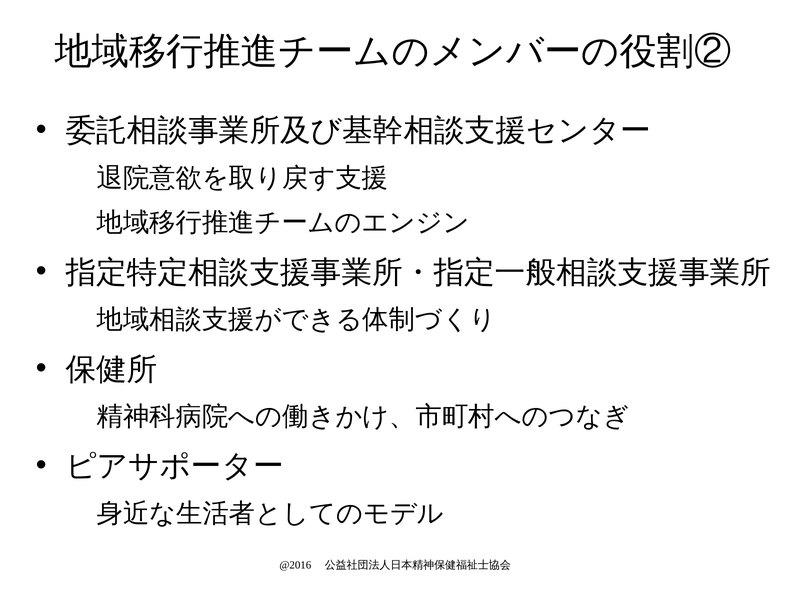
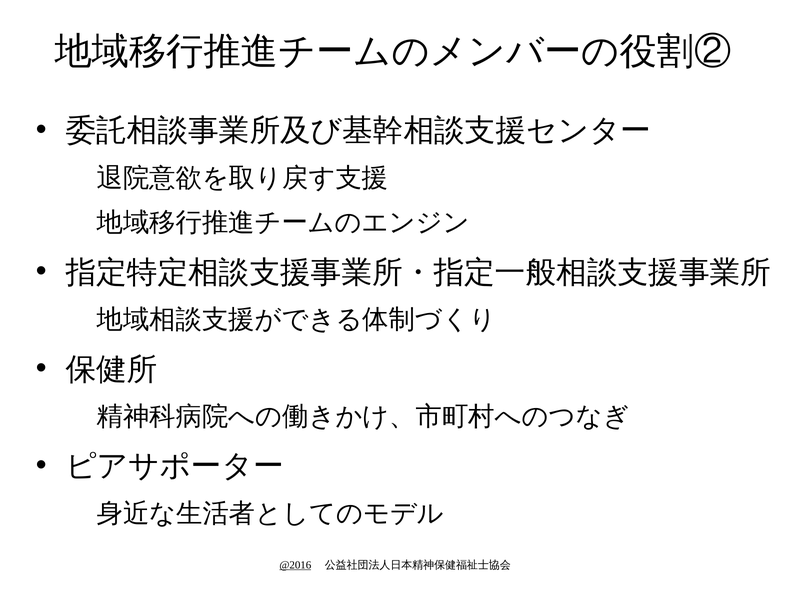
@2016 underline: none -> present
